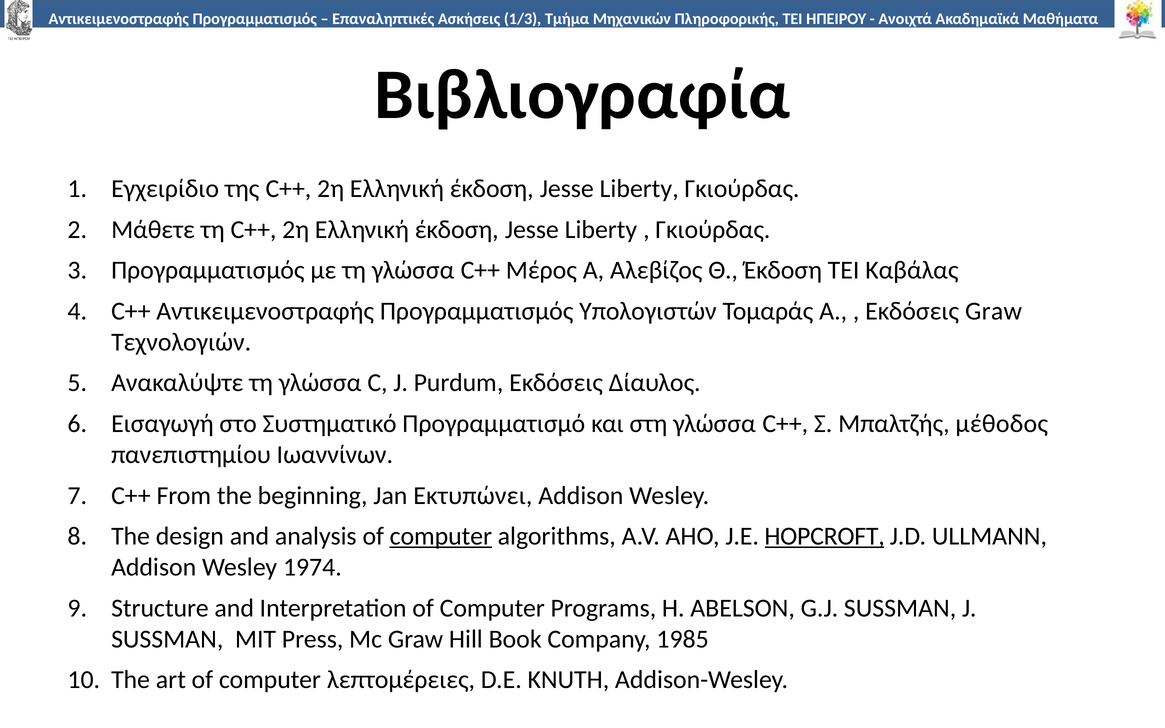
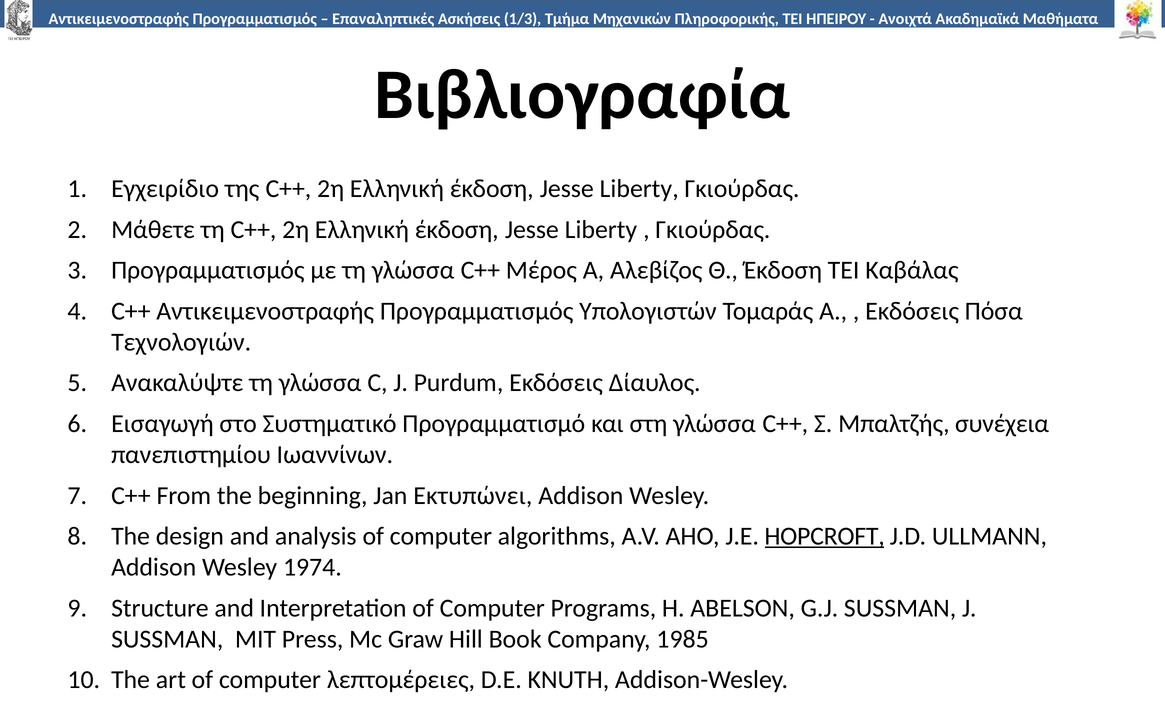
Εκδόσεις Graw: Graw -> Πόσα
μέθοδος: μέθοδος -> συνέχεια
computer at (441, 536) underline: present -> none
